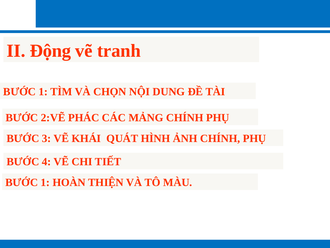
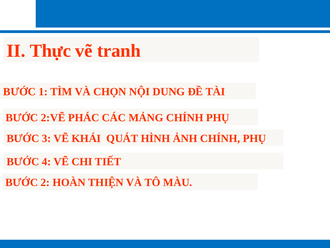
Động: Động -> Thực
1 at (45, 182): 1 -> 2
